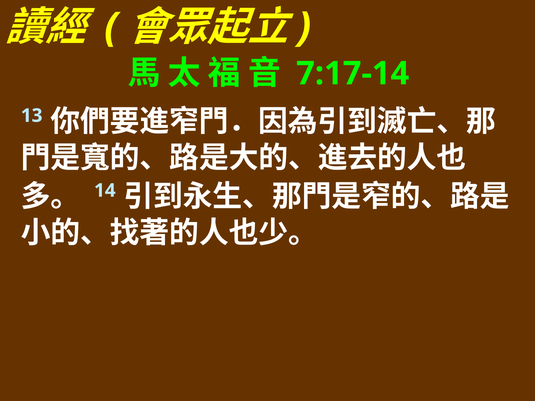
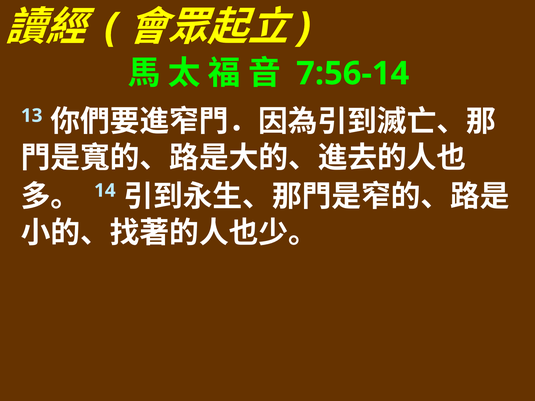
7:17-14: 7:17-14 -> 7:56-14
